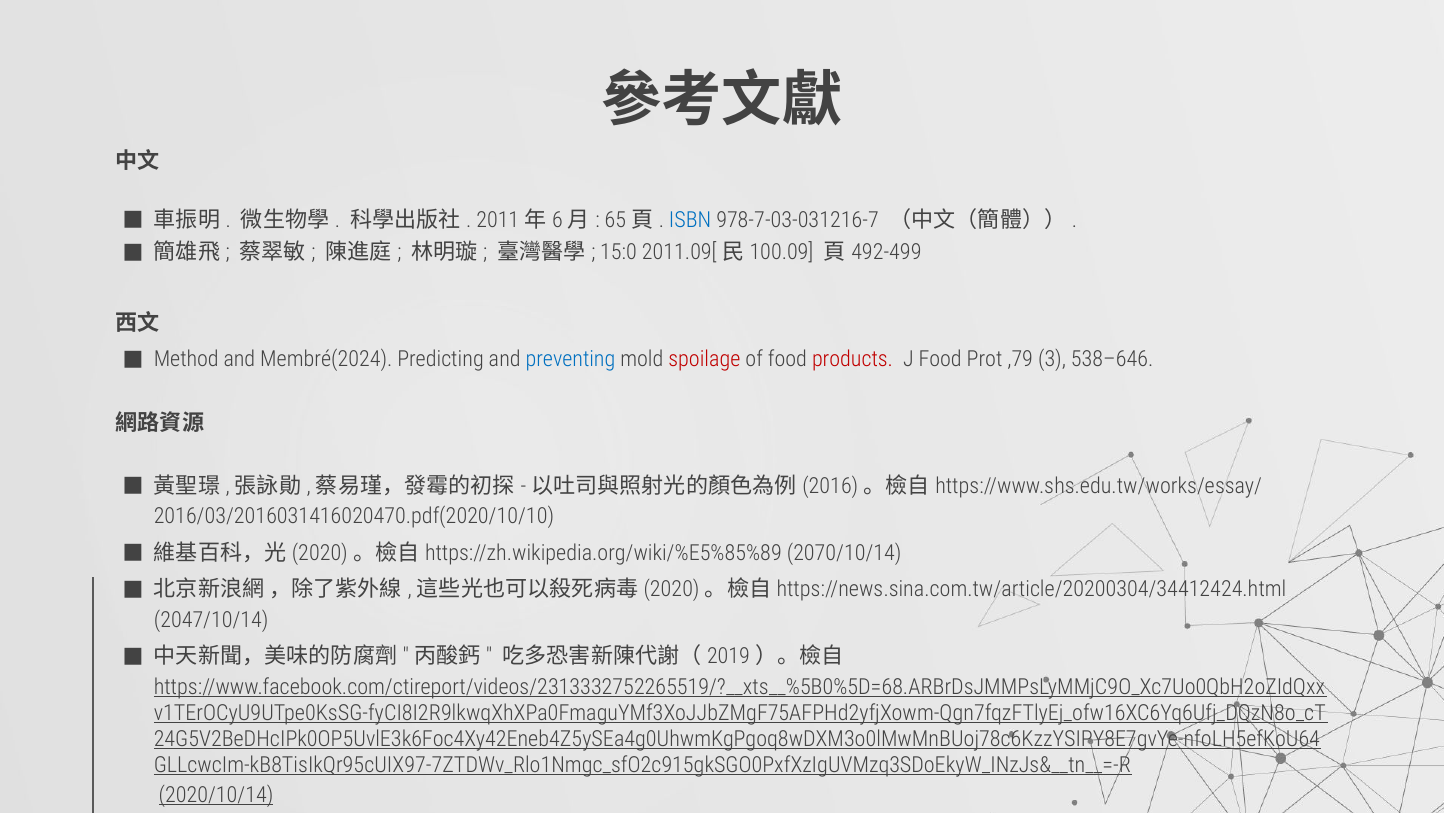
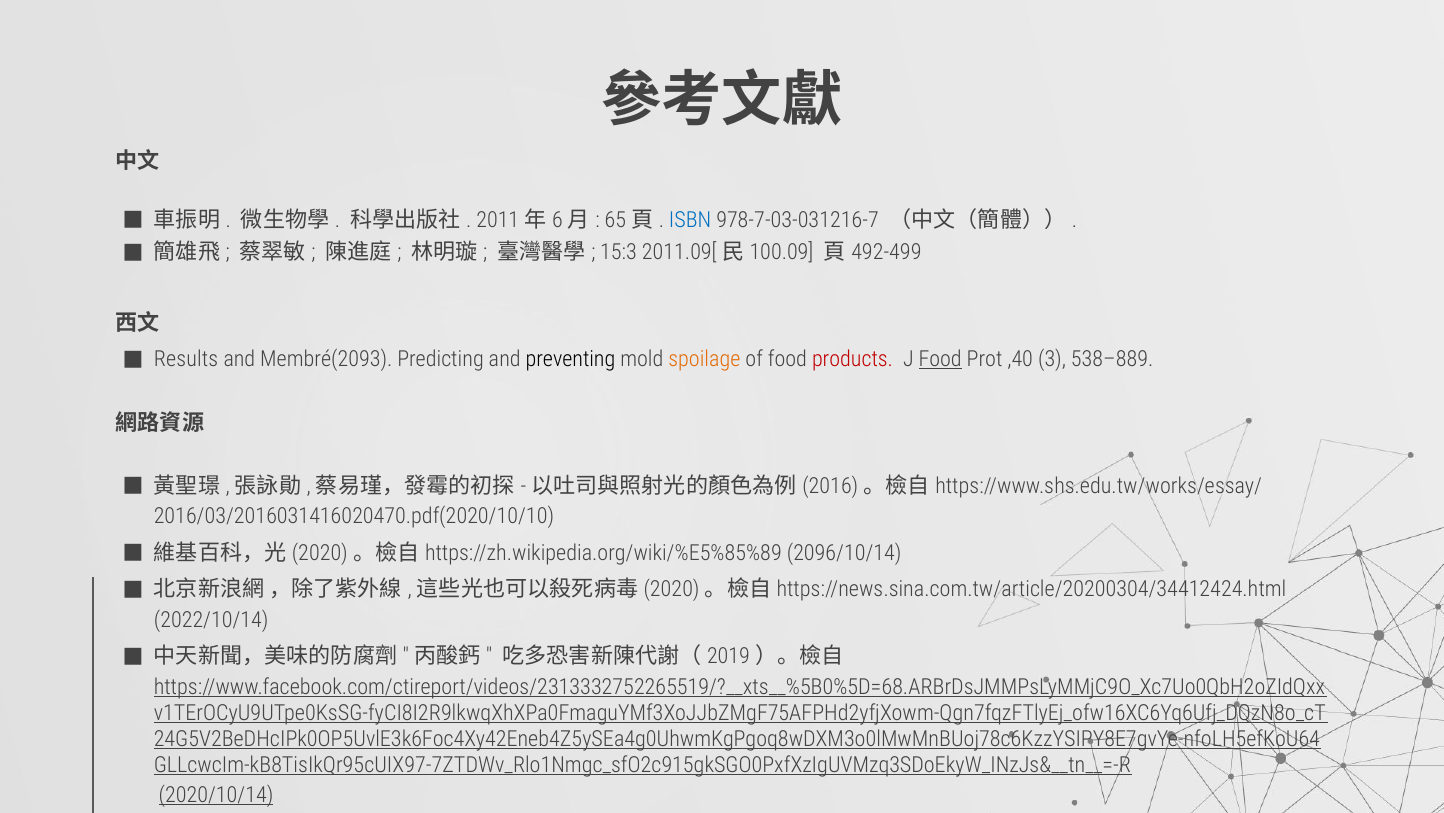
15:0: 15:0 -> 15:3
Method: Method -> Results
Membré(2024: Membré(2024 -> Membré(2093
preventing colour: blue -> black
spoilage colour: red -> orange
Food at (940, 359) underline: none -> present
,79: ,79 -> ,40
538–646: 538–646 -> 538–889
2070/10/14: 2070/10/14 -> 2096/10/14
2047/10/14: 2047/10/14 -> 2022/10/14
